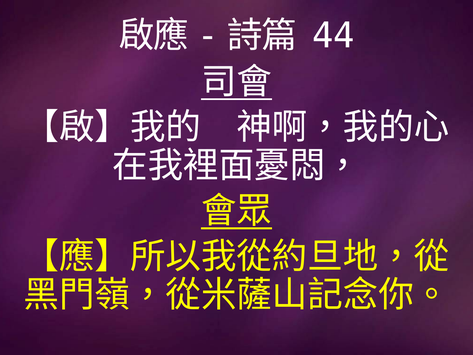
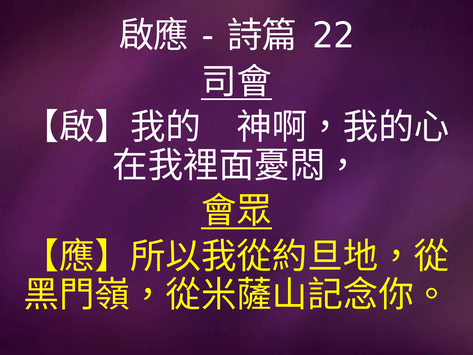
44: 44 -> 22
